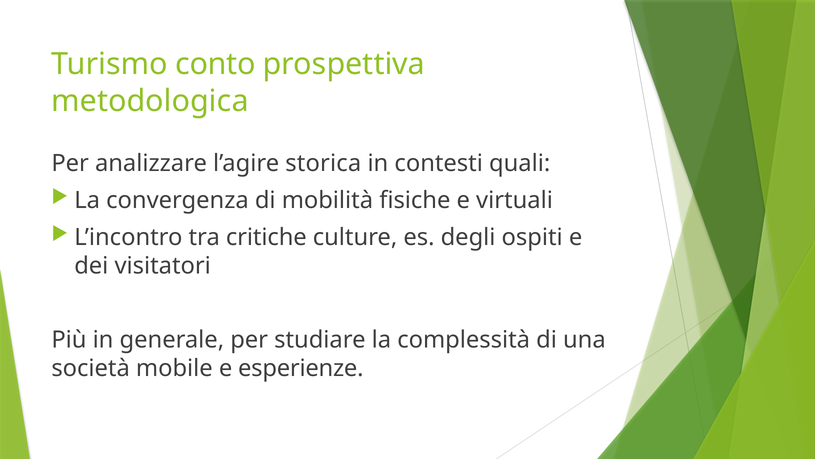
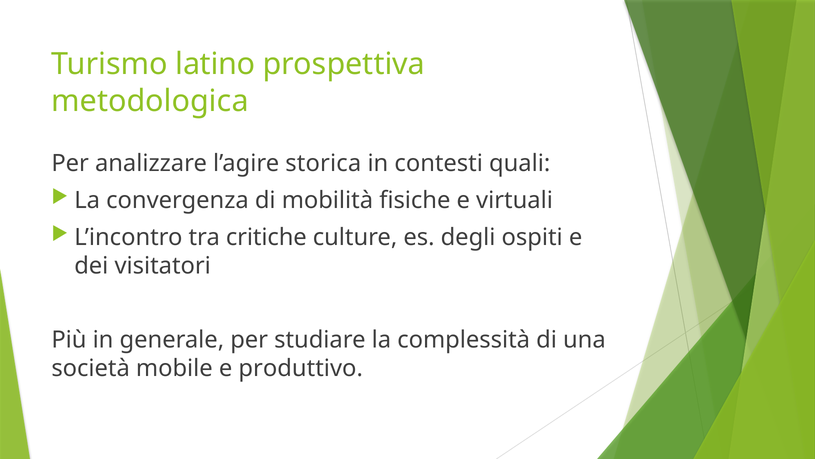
conto: conto -> latino
esperienze: esperienze -> produttivo
